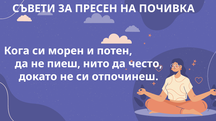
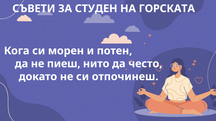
ПРЕСЕН: ПРЕСЕН -> СТУДЕН
ПОЧИВКА: ПОЧИВКА -> ГОРСКАТА
